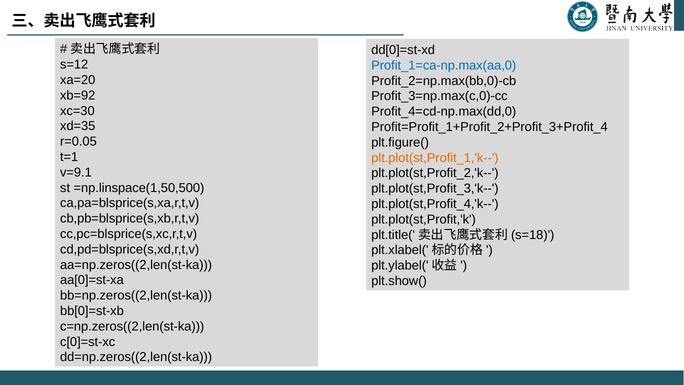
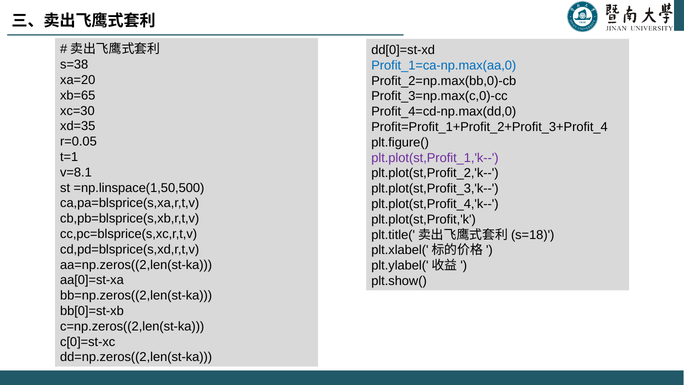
s=12: s=12 -> s=38
xb=92: xb=92 -> xb=65
plt.plot(st,Profit_1,'k-- colour: orange -> purple
v=9.1: v=9.1 -> v=8.1
